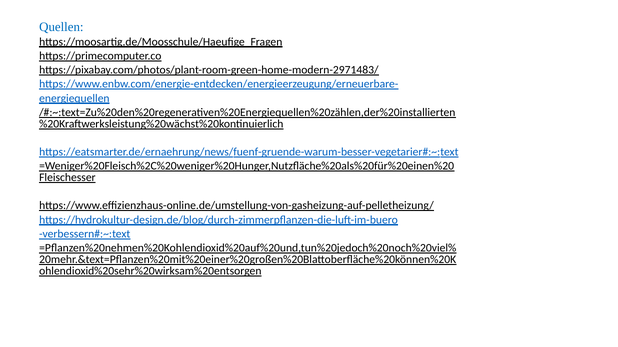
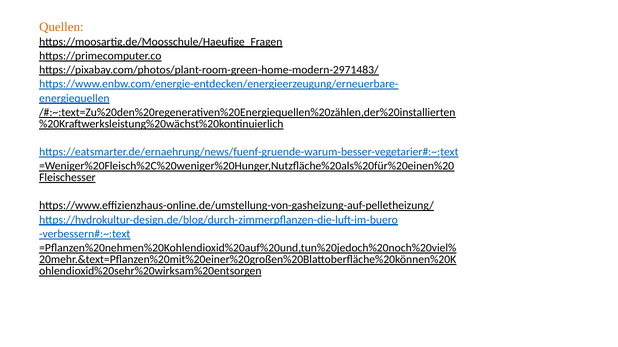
Quellen colour: blue -> orange
